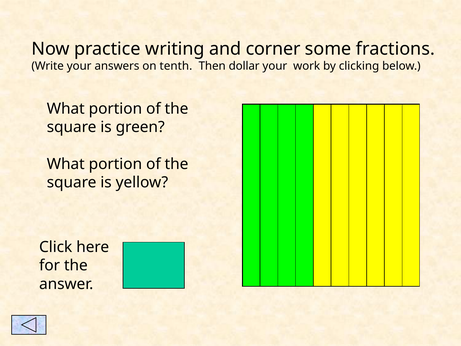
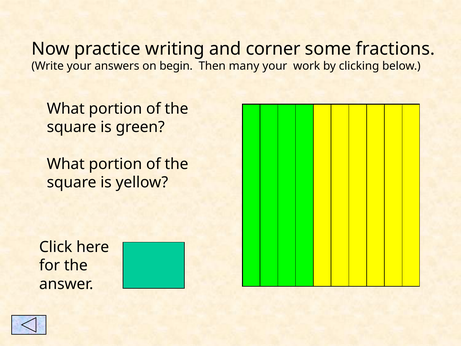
tenth: tenth -> begin
dollar: dollar -> many
